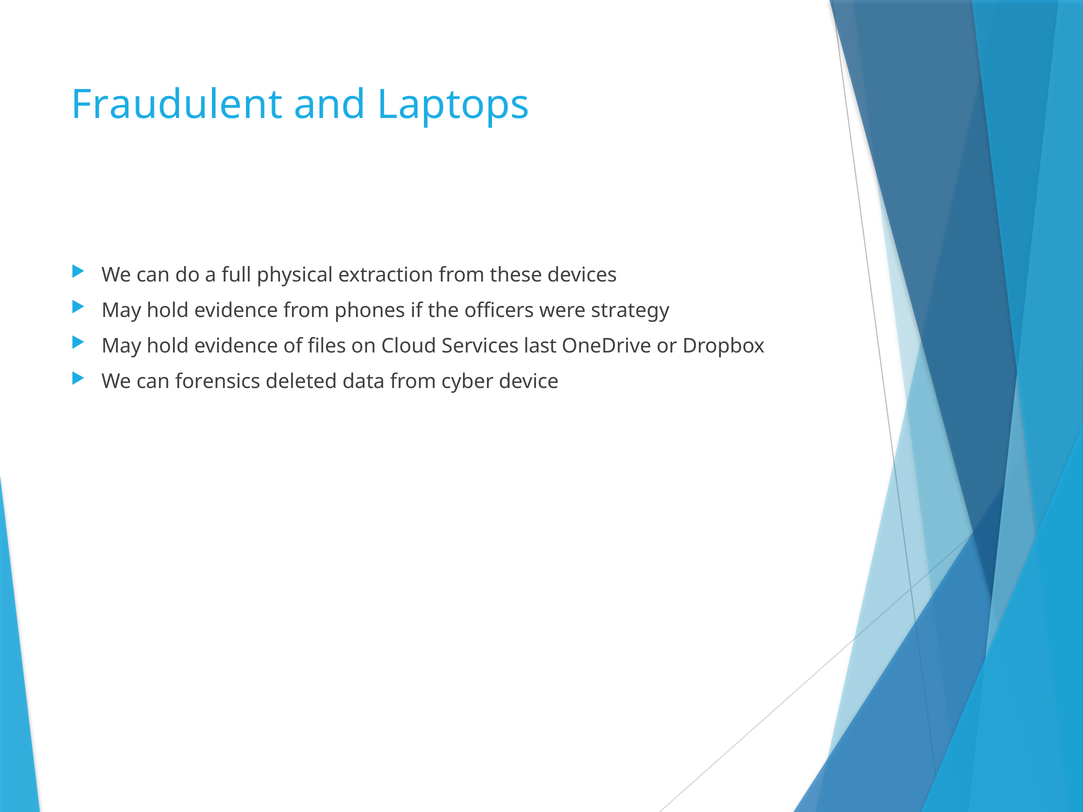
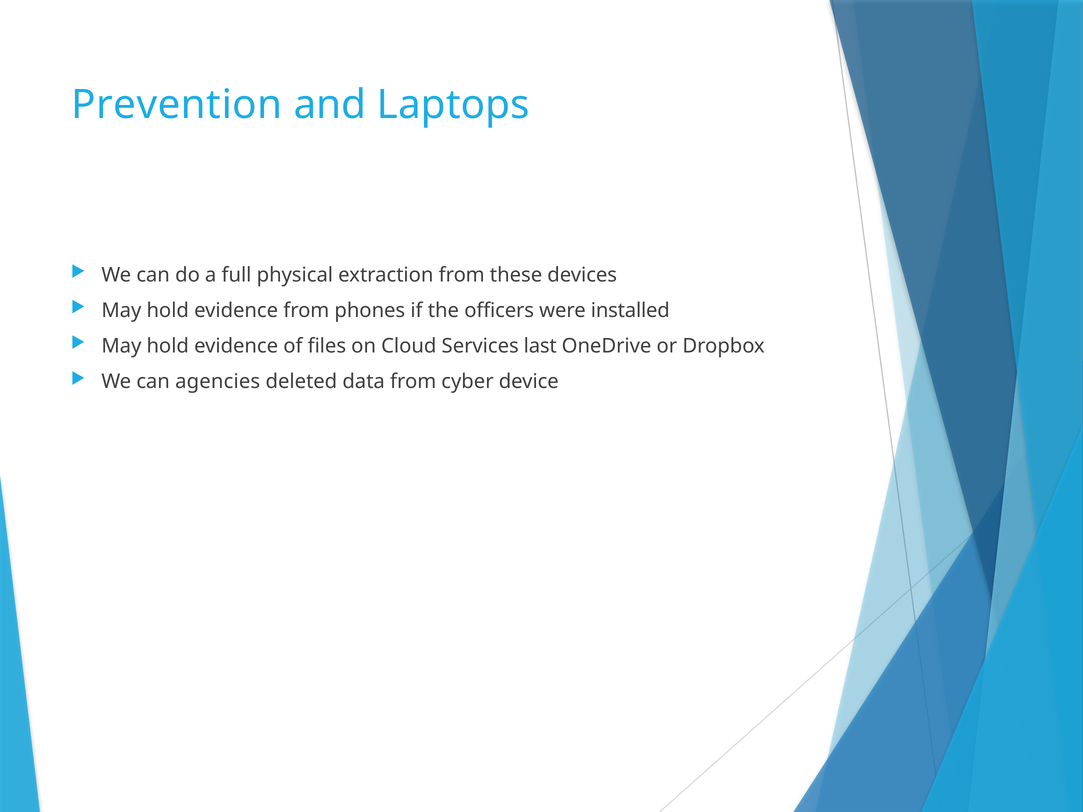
Fraudulent: Fraudulent -> Prevention
strategy: strategy -> installed
forensics: forensics -> agencies
